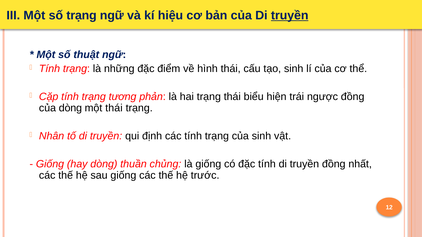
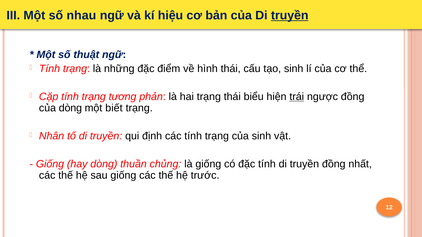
số trạng: trạng -> nhau
trái underline: none -> present
một thái: thái -> biết
